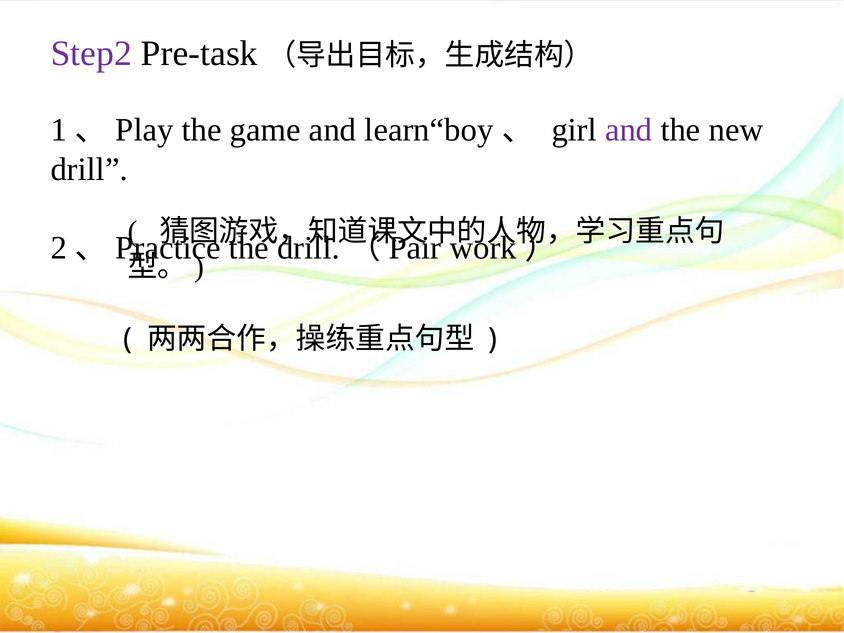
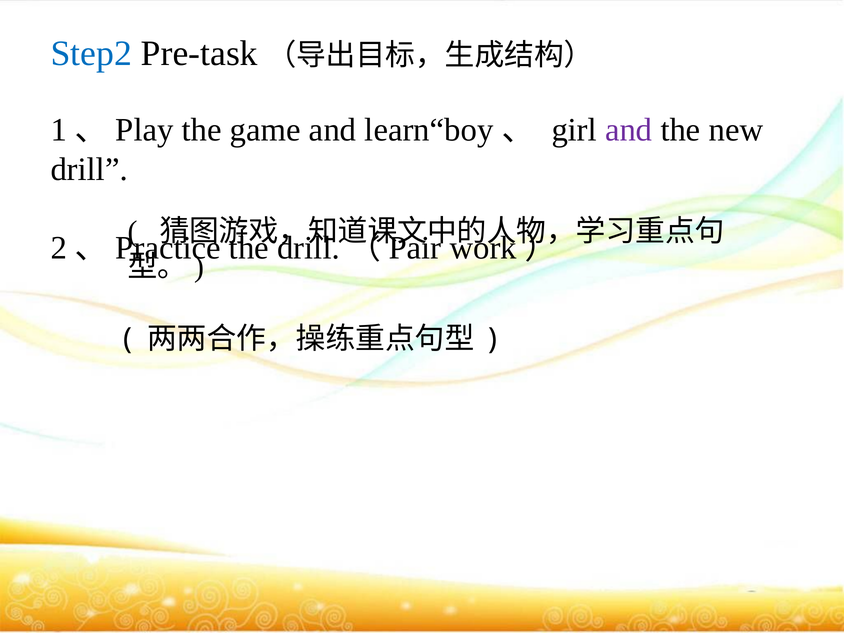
Step2 colour: purple -> blue
